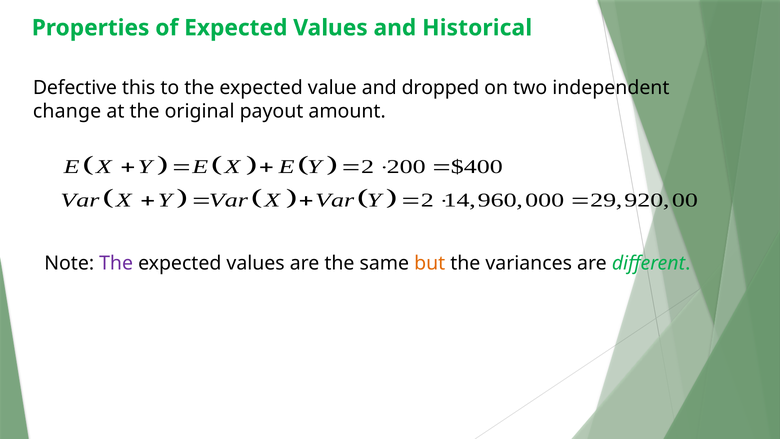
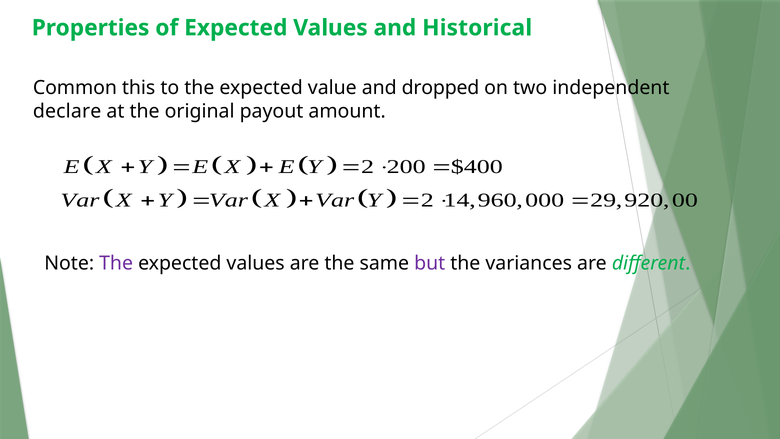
Defective: Defective -> Common
change: change -> declare
but colour: orange -> purple
